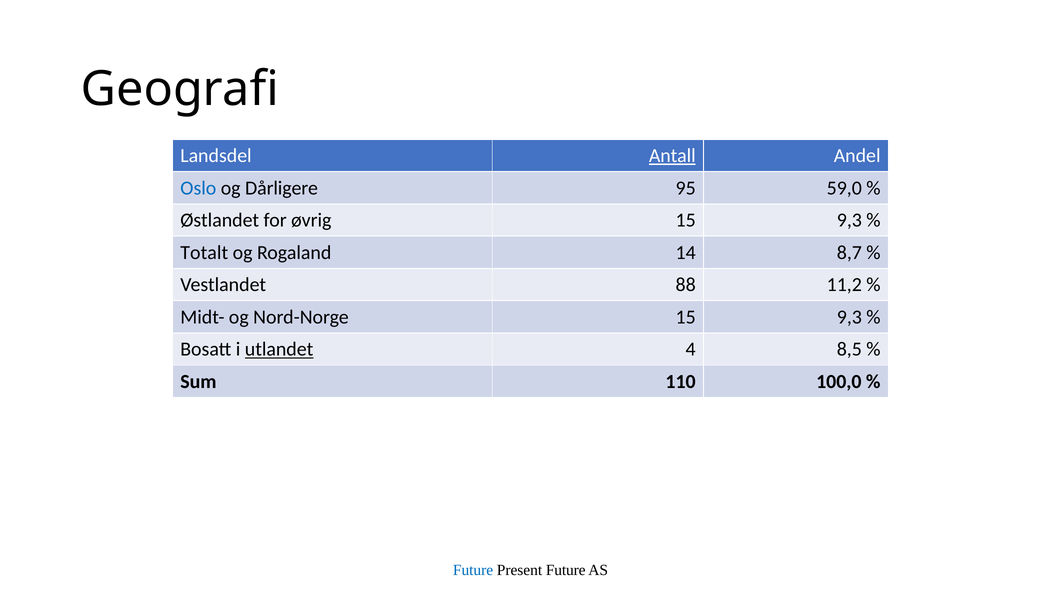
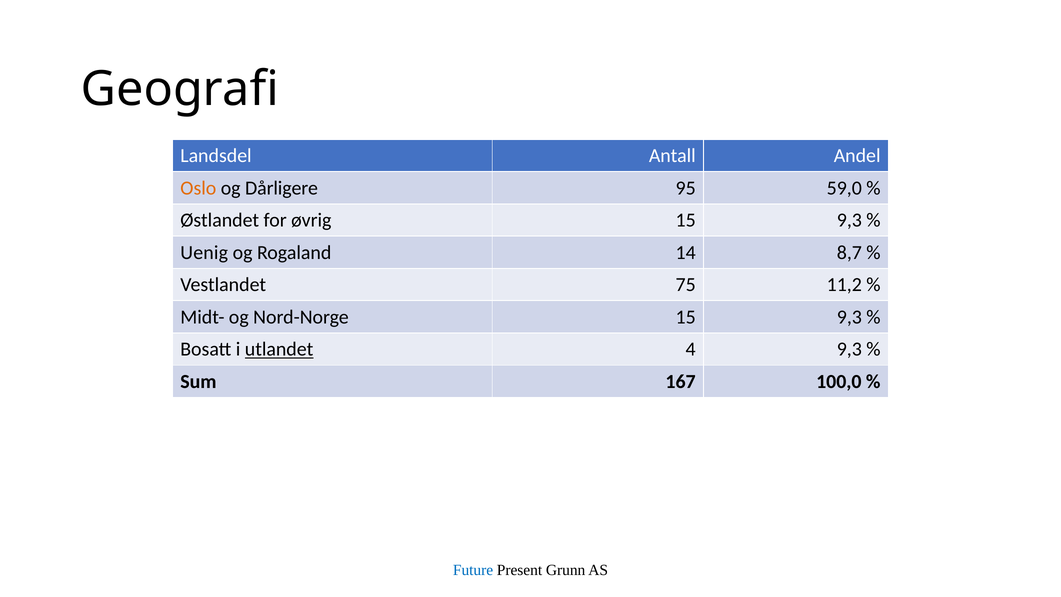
Antall underline: present -> none
Oslo colour: blue -> orange
Totalt: Totalt -> Uenig
88: 88 -> 75
4 8,5: 8,5 -> 9,3
110: 110 -> 167
Present Future: Future -> Grunn
